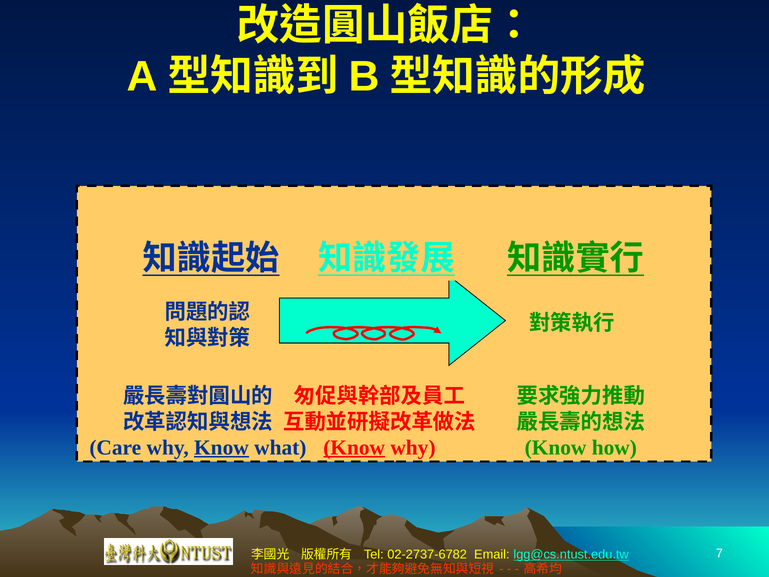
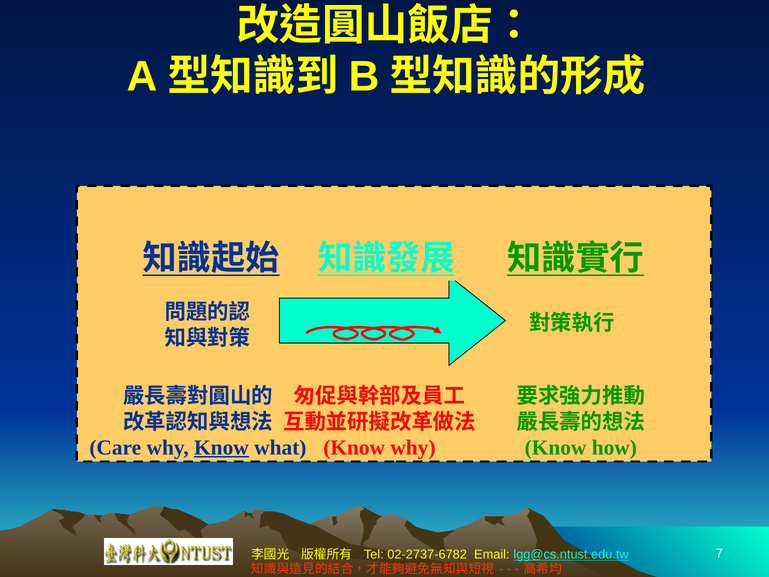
Know at (354, 447) underline: present -> none
